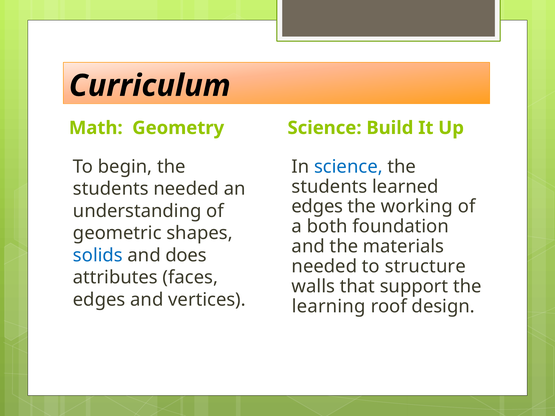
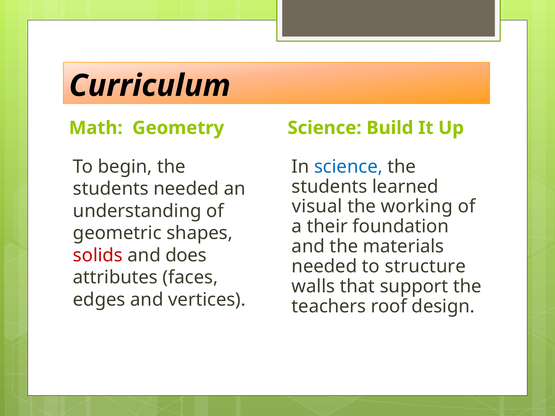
edges at (317, 207): edges -> visual
both: both -> their
solids colour: blue -> red
learning: learning -> teachers
